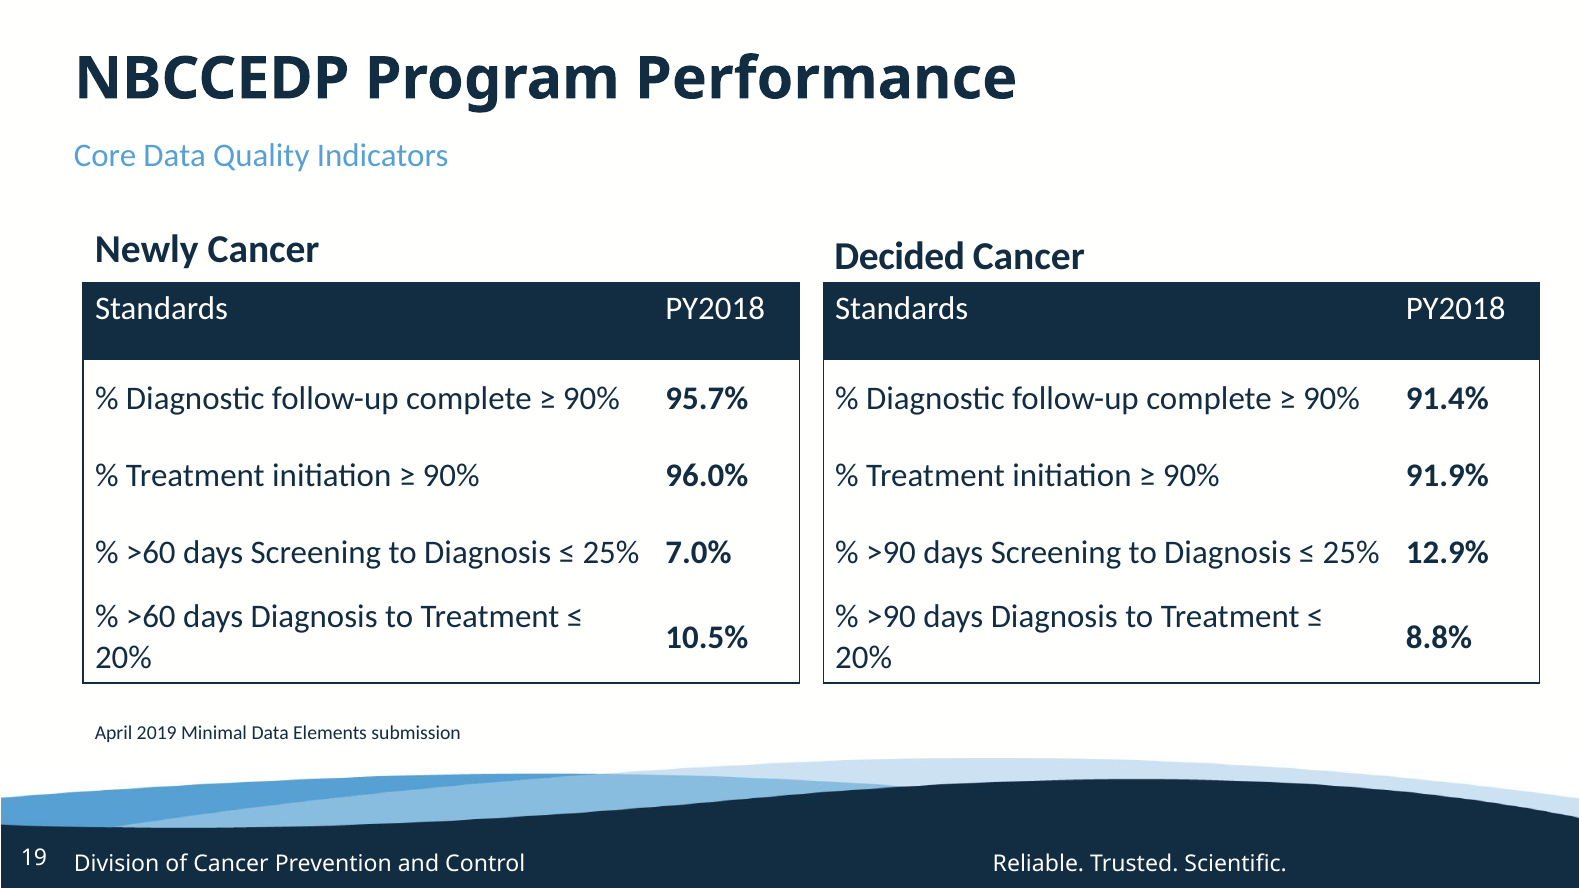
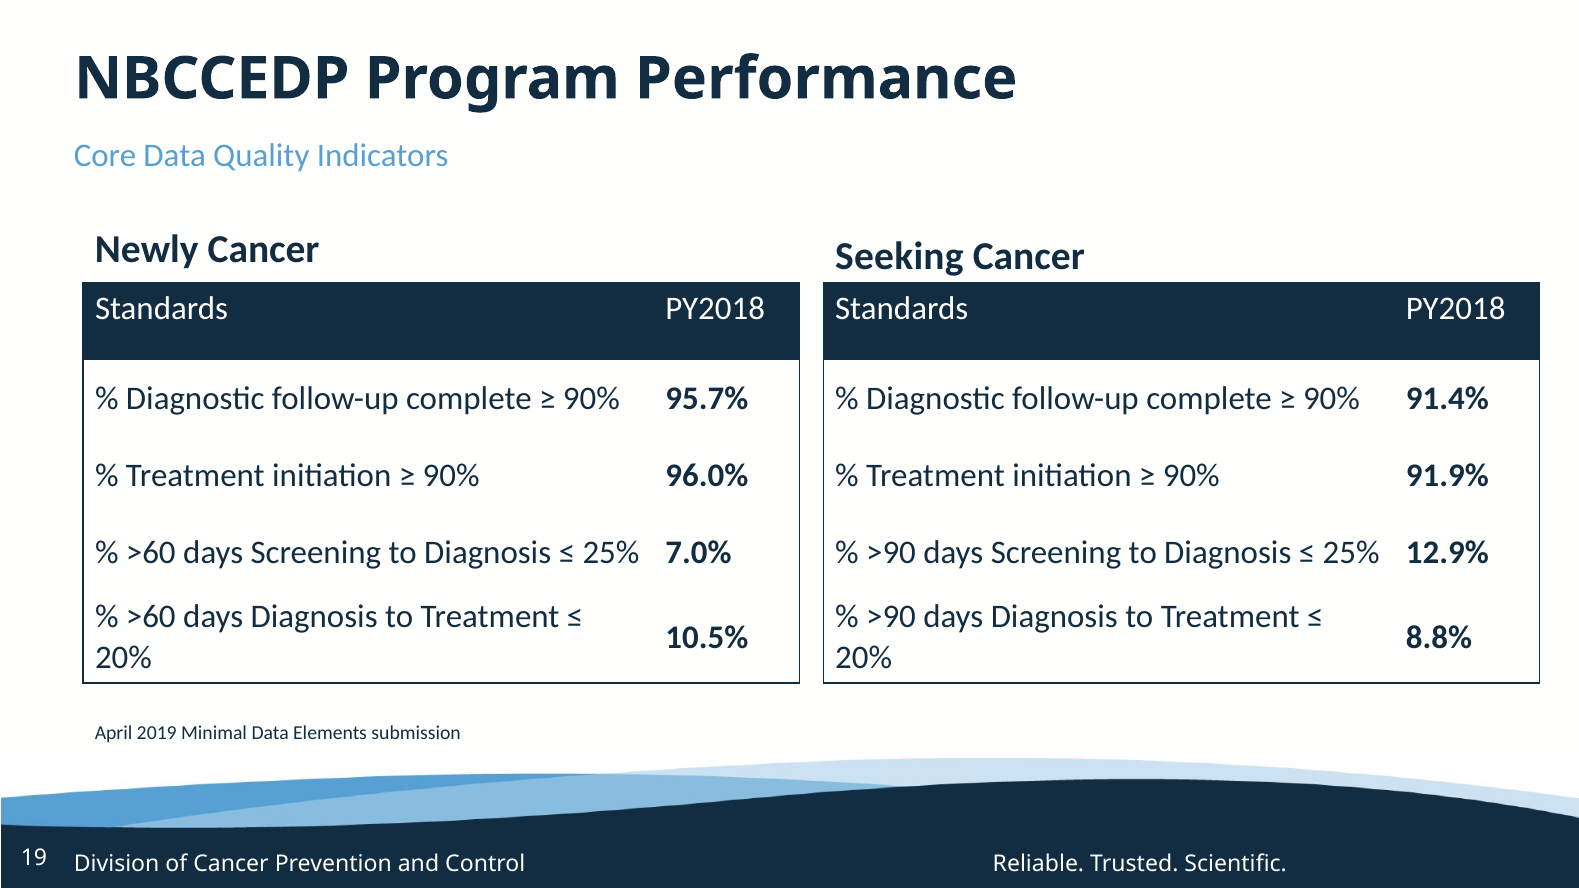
Decided: Decided -> Seeking
